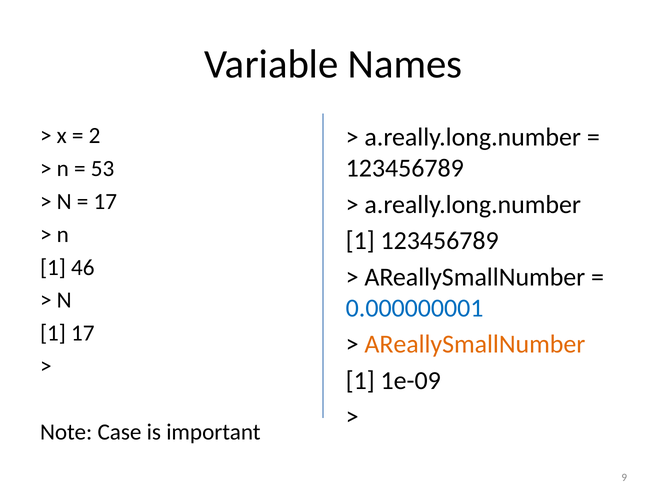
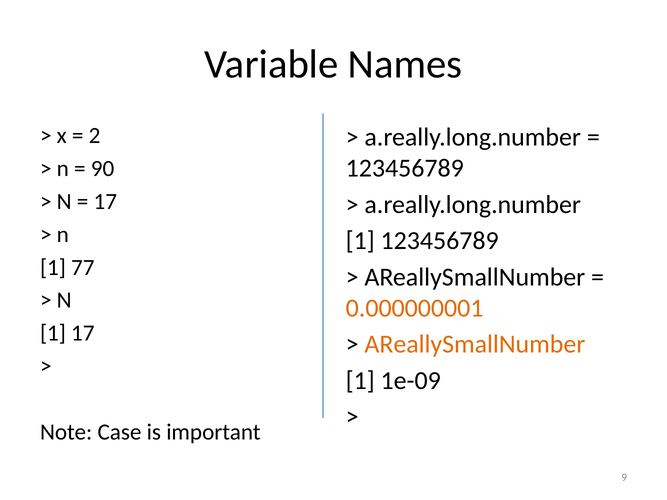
53: 53 -> 90
46: 46 -> 77
0.000000001 colour: blue -> orange
